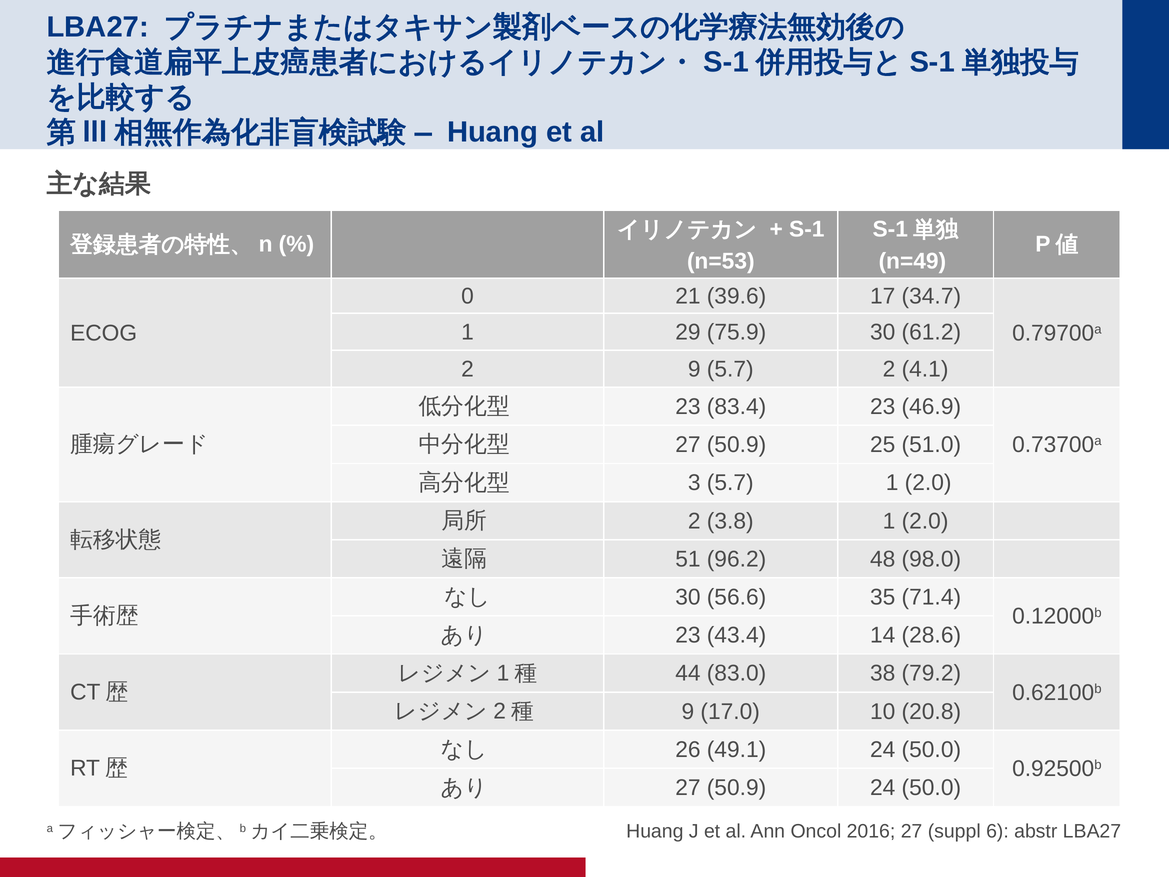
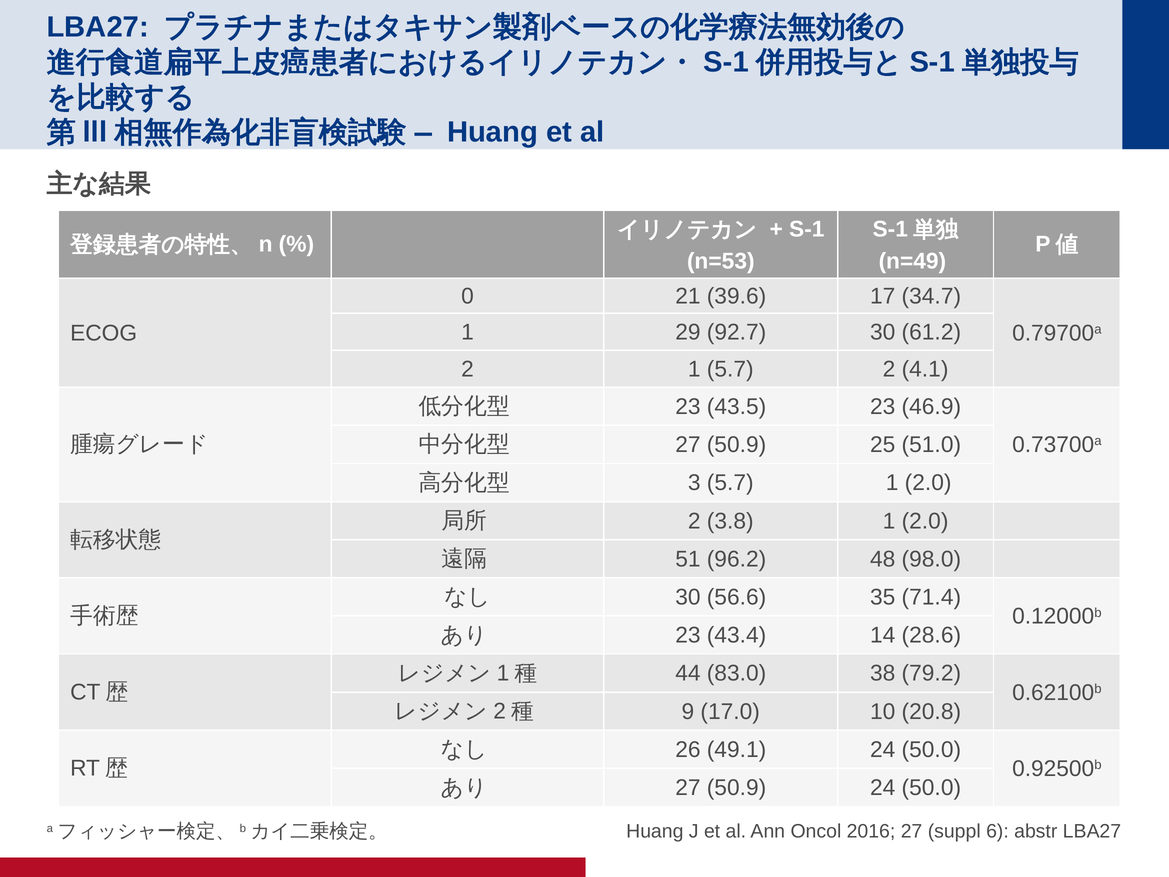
75.9: 75.9 -> 92.7
2 9: 9 -> 1
83.4: 83.4 -> 43.5
